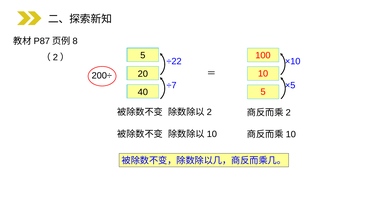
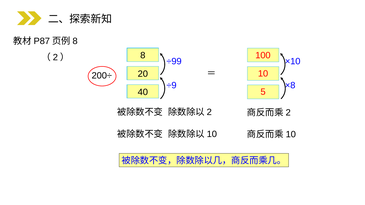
（2） 5: 5 -> 8
÷22: ÷22 -> ÷99
÷7: ÷7 -> ÷9
×5: ×5 -> ×8
